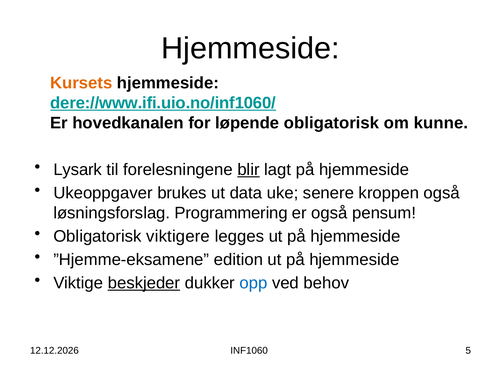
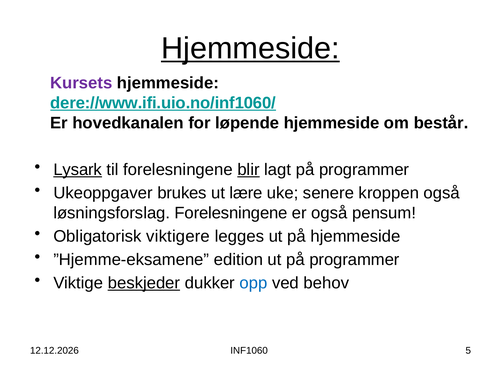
Hjemmeside at (250, 48) underline: none -> present
Kursets colour: orange -> purple
løpende obligatorisk: obligatorisk -> hjemmeside
kunne: kunne -> består
Lysark underline: none -> present
lagt på hjemmeside: hjemmeside -> programmer
data: data -> lære
løsningsforslag Programmering: Programmering -> Forelesningene
hjemmeside at (354, 260): hjemmeside -> programmer
